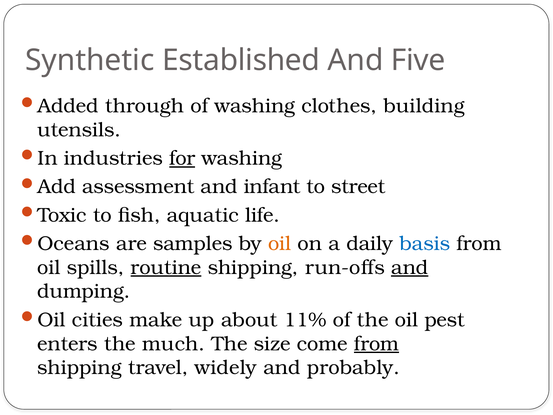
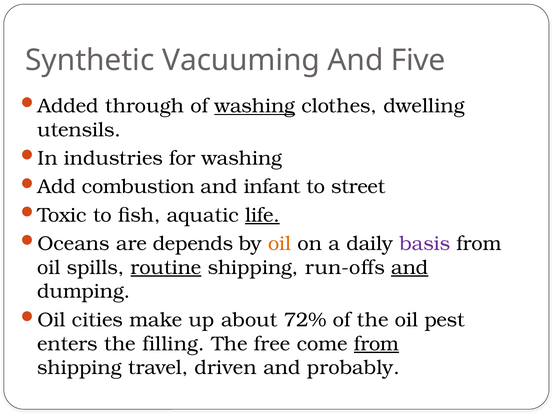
Established: Established -> Vacuuming
washing at (255, 106) underline: none -> present
building: building -> dwelling
for underline: present -> none
assessment: assessment -> combustion
life underline: none -> present
samples: samples -> depends
basis colour: blue -> purple
11%: 11% -> 72%
much: much -> filling
size: size -> free
widely: widely -> driven
